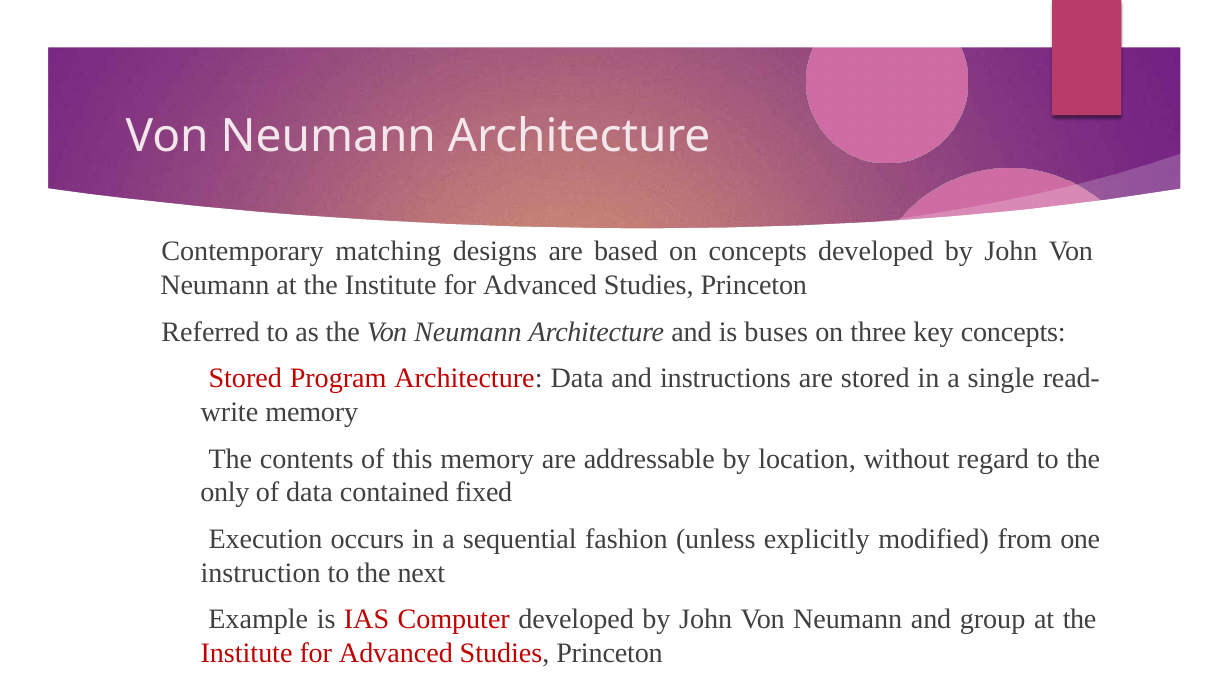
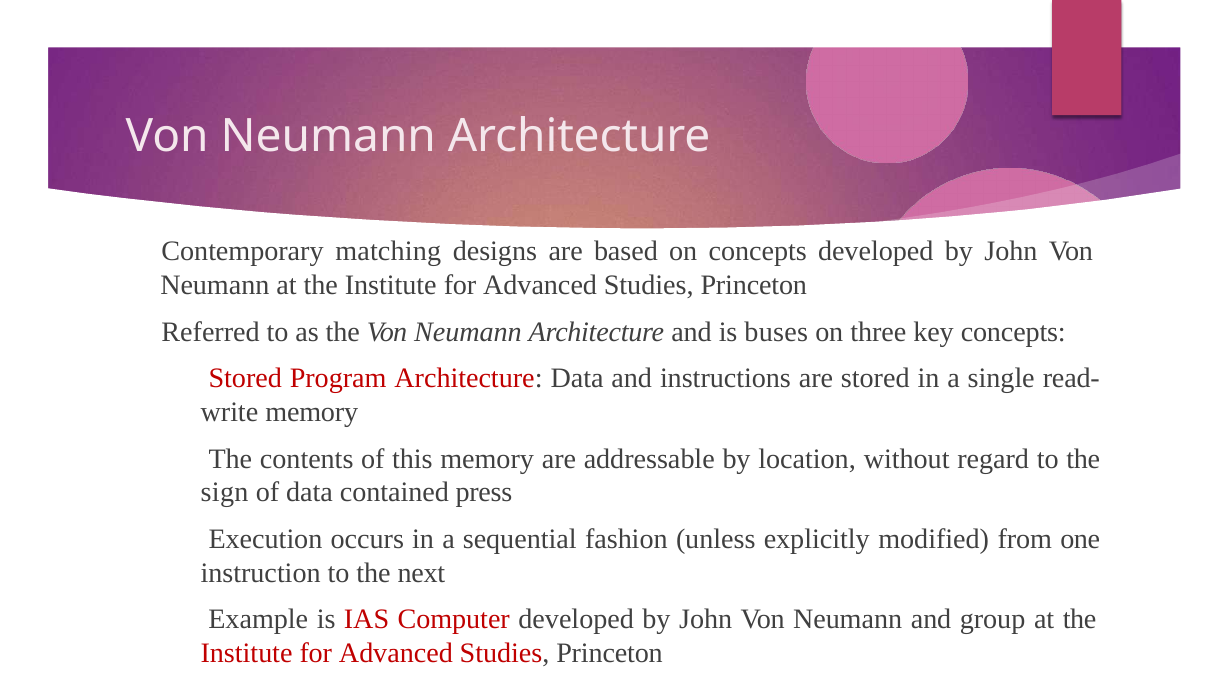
only: only -> sign
fixed: fixed -> press
